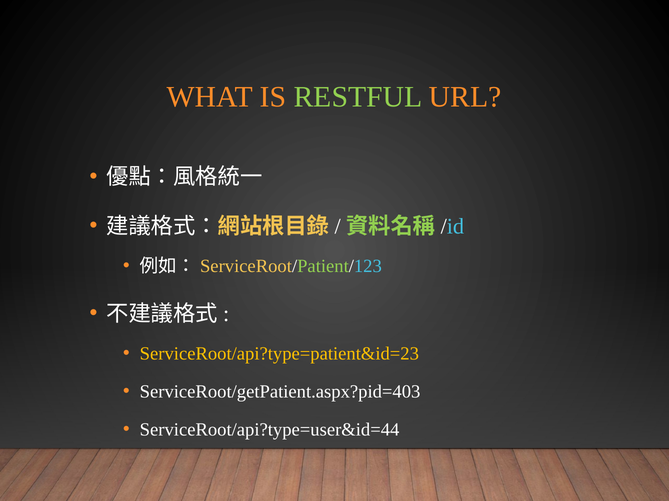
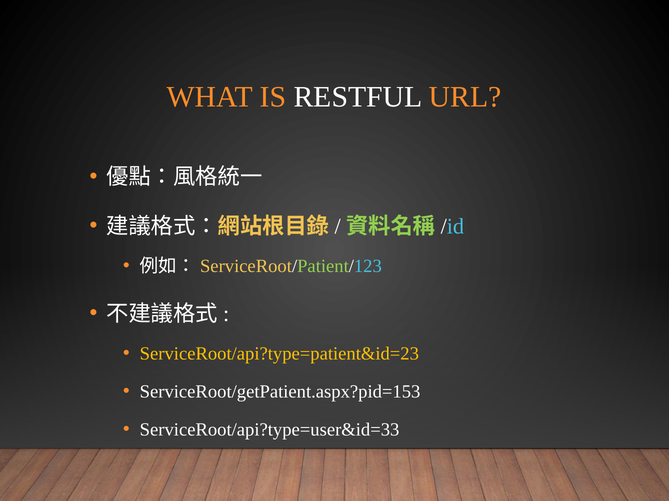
RESTFUL colour: light green -> white
ServiceRoot/getPatient.aspx?pid=403: ServiceRoot/getPatient.aspx?pid=403 -> ServiceRoot/getPatient.aspx?pid=153
ServiceRoot/api?type=user&id=44: ServiceRoot/api?type=user&id=44 -> ServiceRoot/api?type=user&id=33
